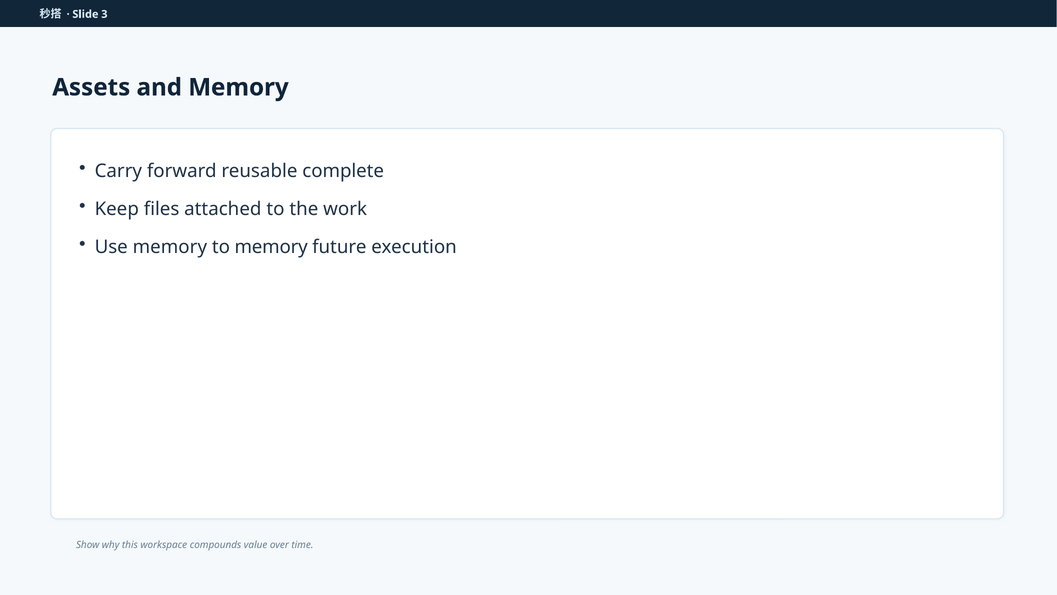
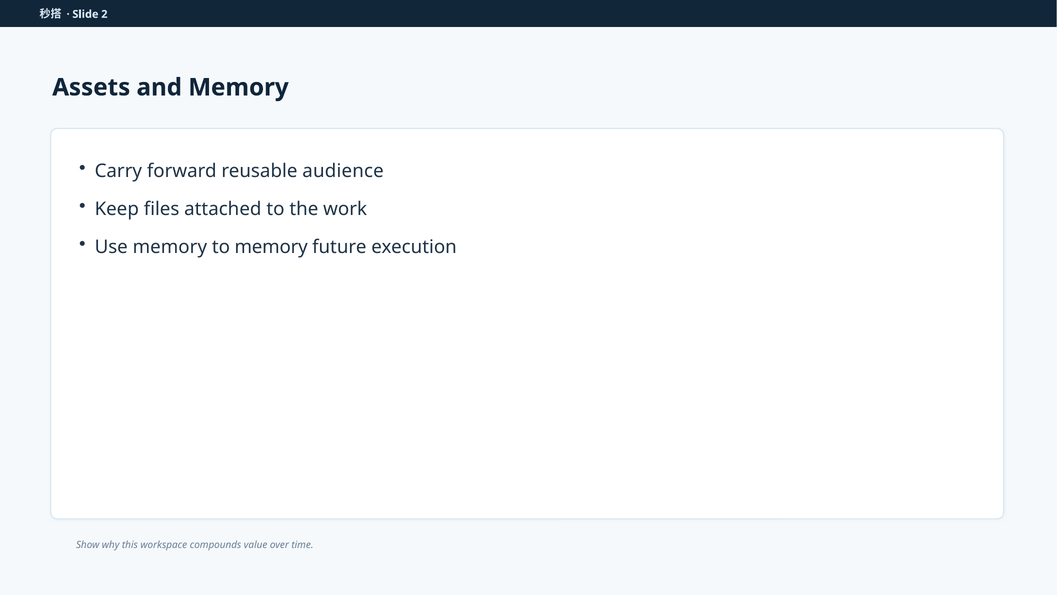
3: 3 -> 2
complete: complete -> audience
